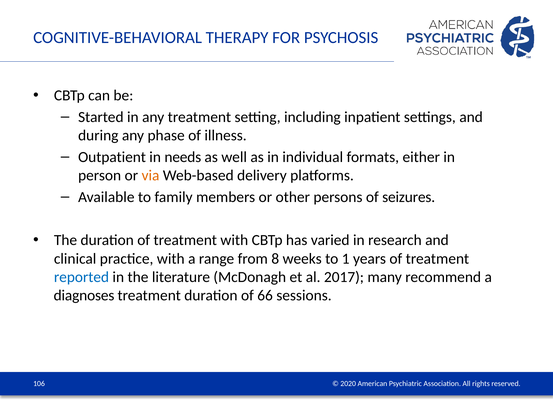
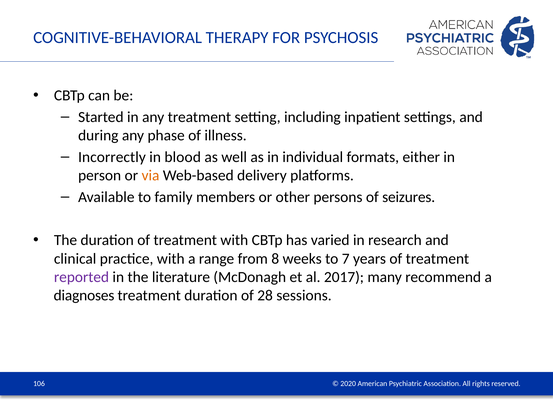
Outpatient: Outpatient -> Incorrectly
needs: needs -> blood
1: 1 -> 7
reported colour: blue -> purple
66: 66 -> 28
